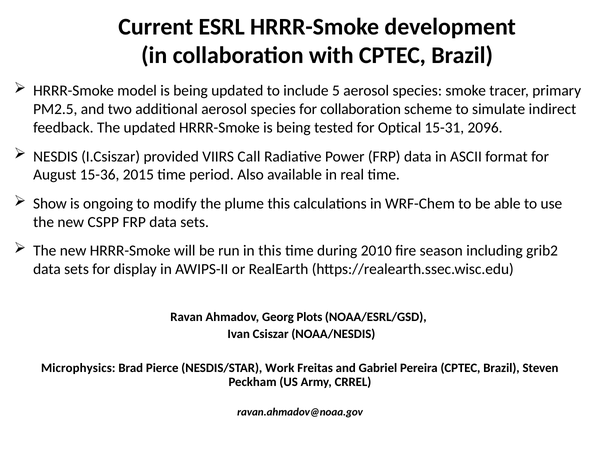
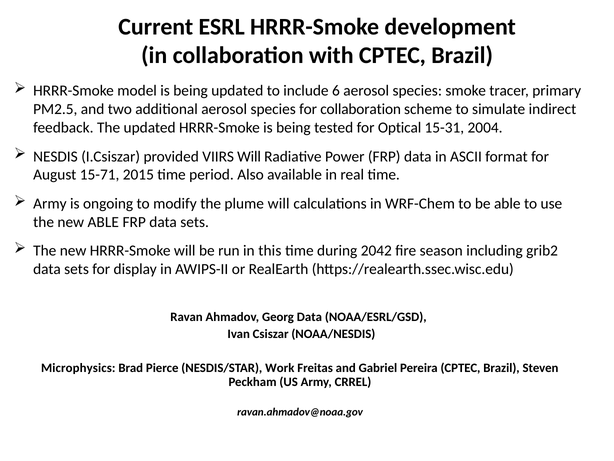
5: 5 -> 6
2096: 2096 -> 2004
VIIRS Call: Call -> Will
15-36: 15-36 -> 15-71
Show at (50, 203): Show -> Army
plume this: this -> will
new CSPP: CSPP -> ABLE
2010: 2010 -> 2042
Georg Plots: Plots -> Data
